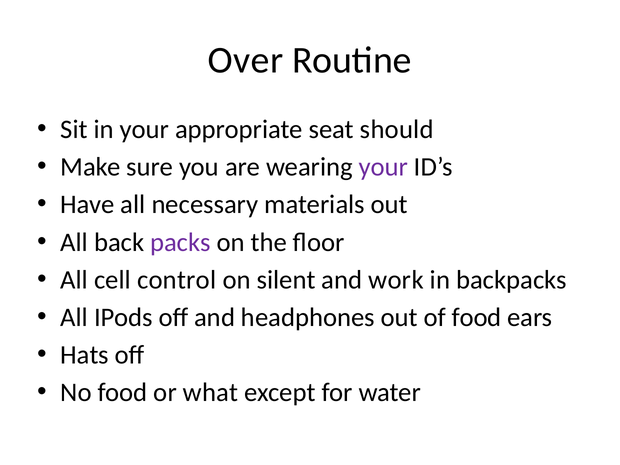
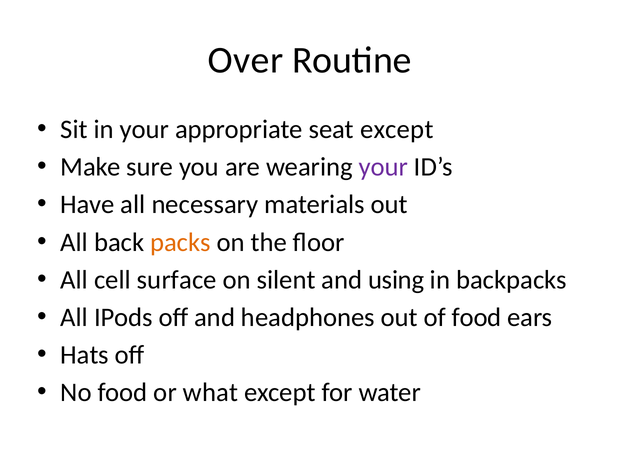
seat should: should -> except
packs colour: purple -> orange
control: control -> surface
work: work -> using
